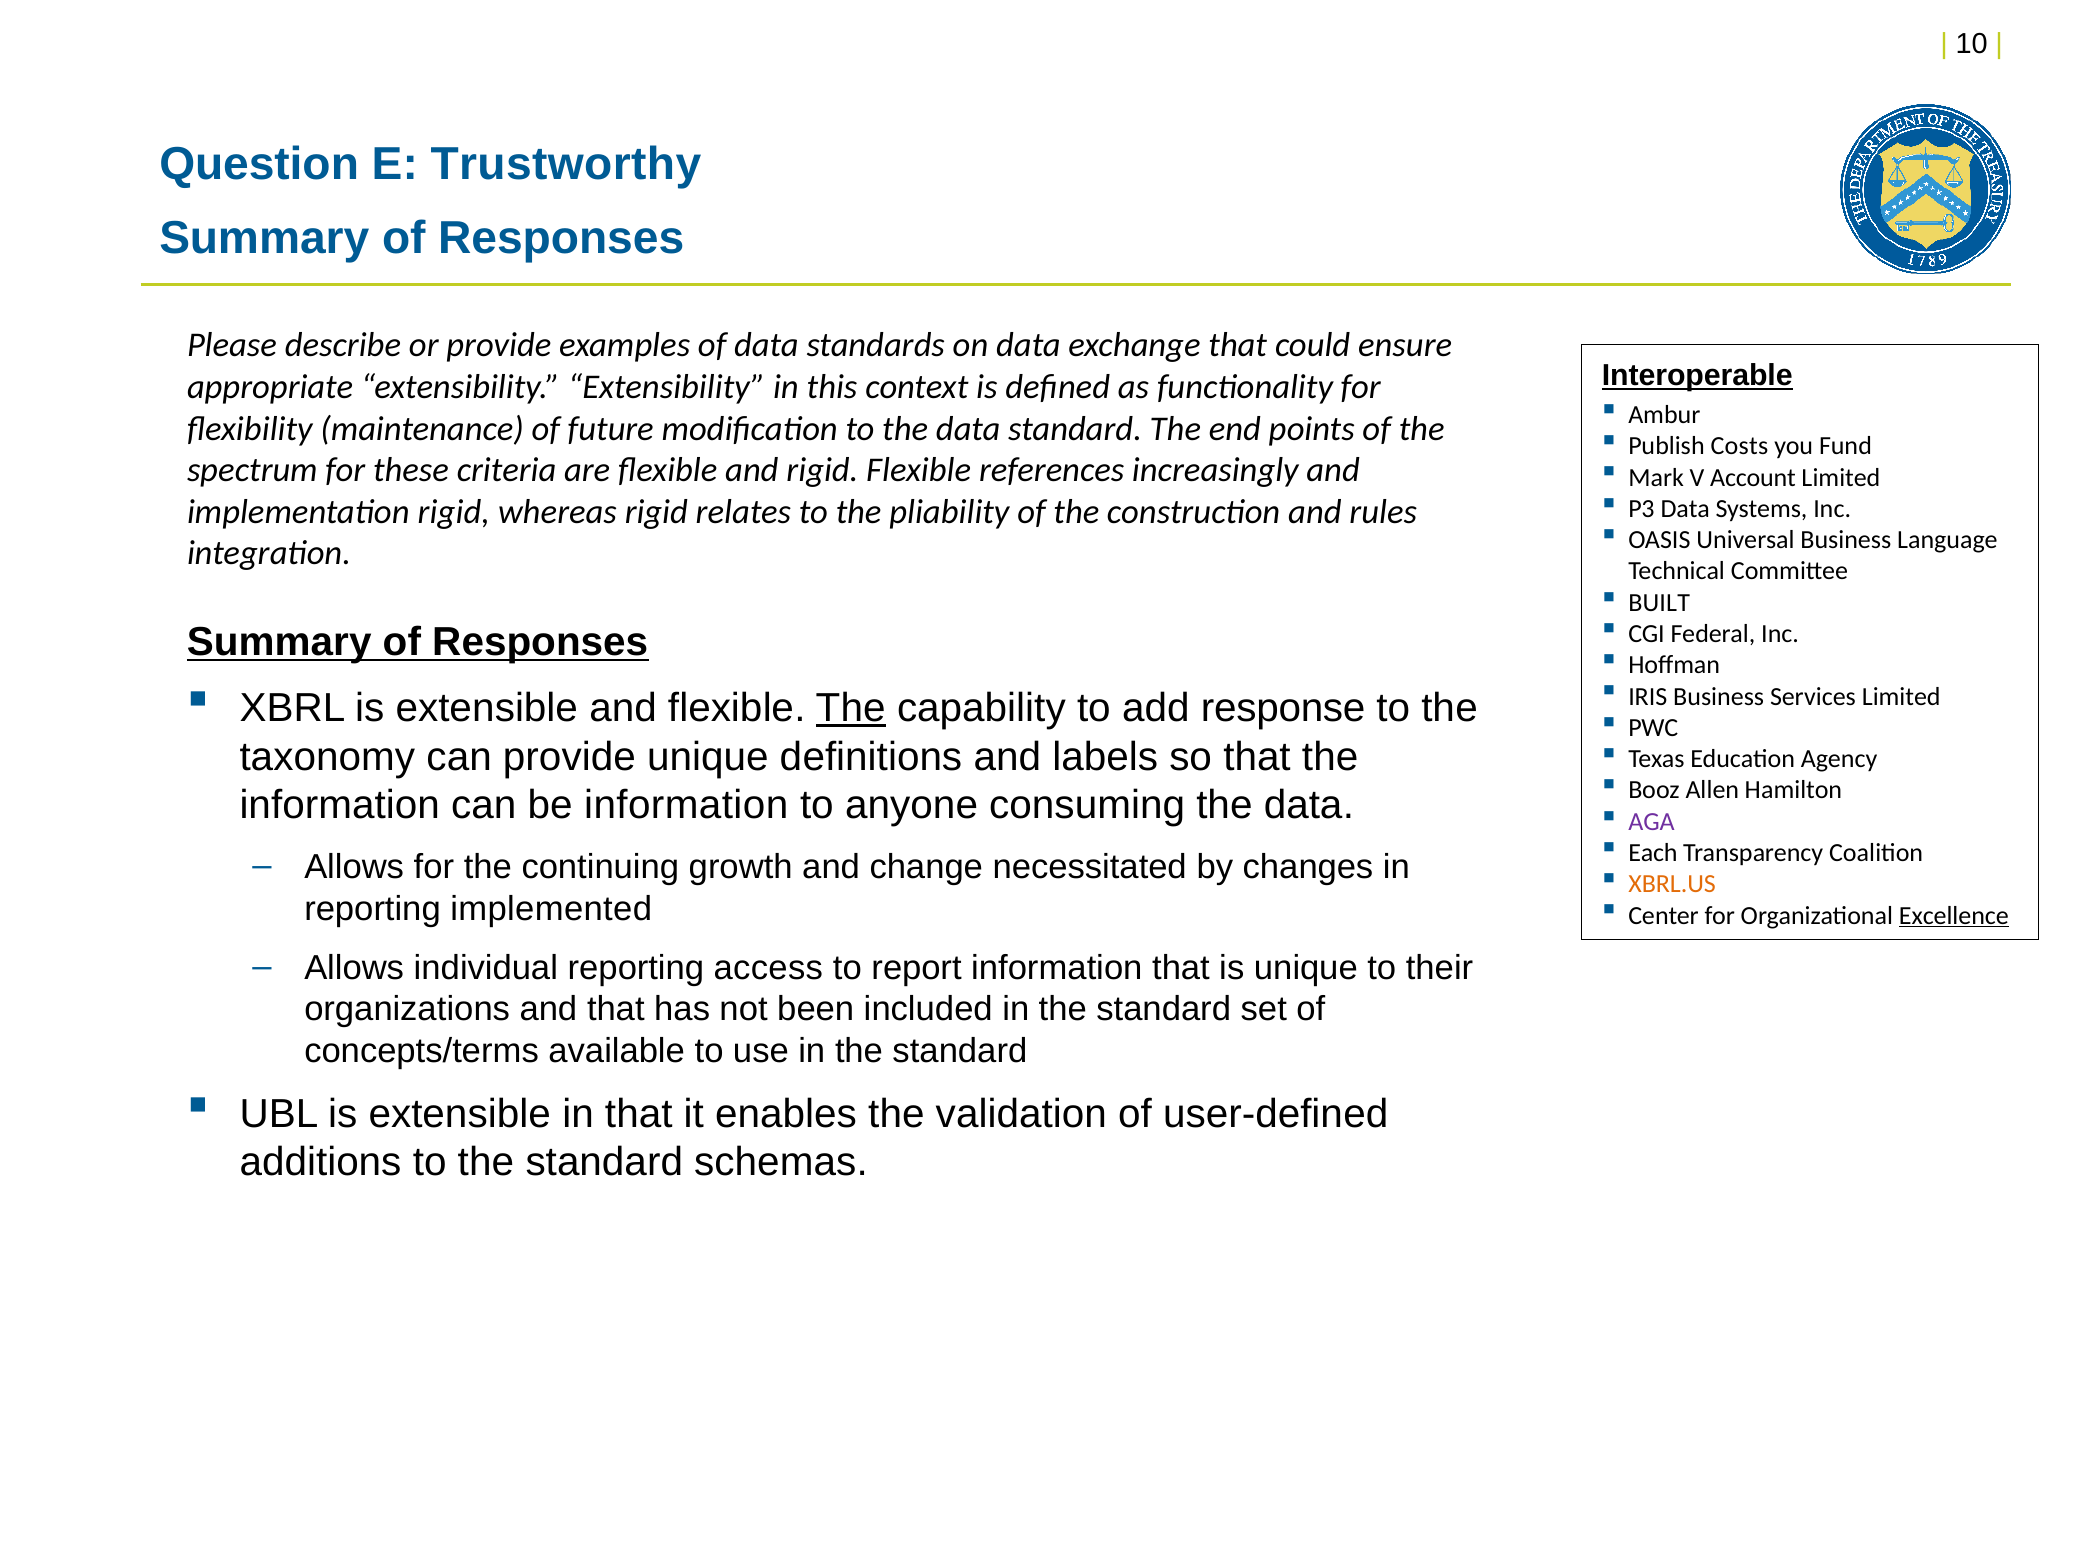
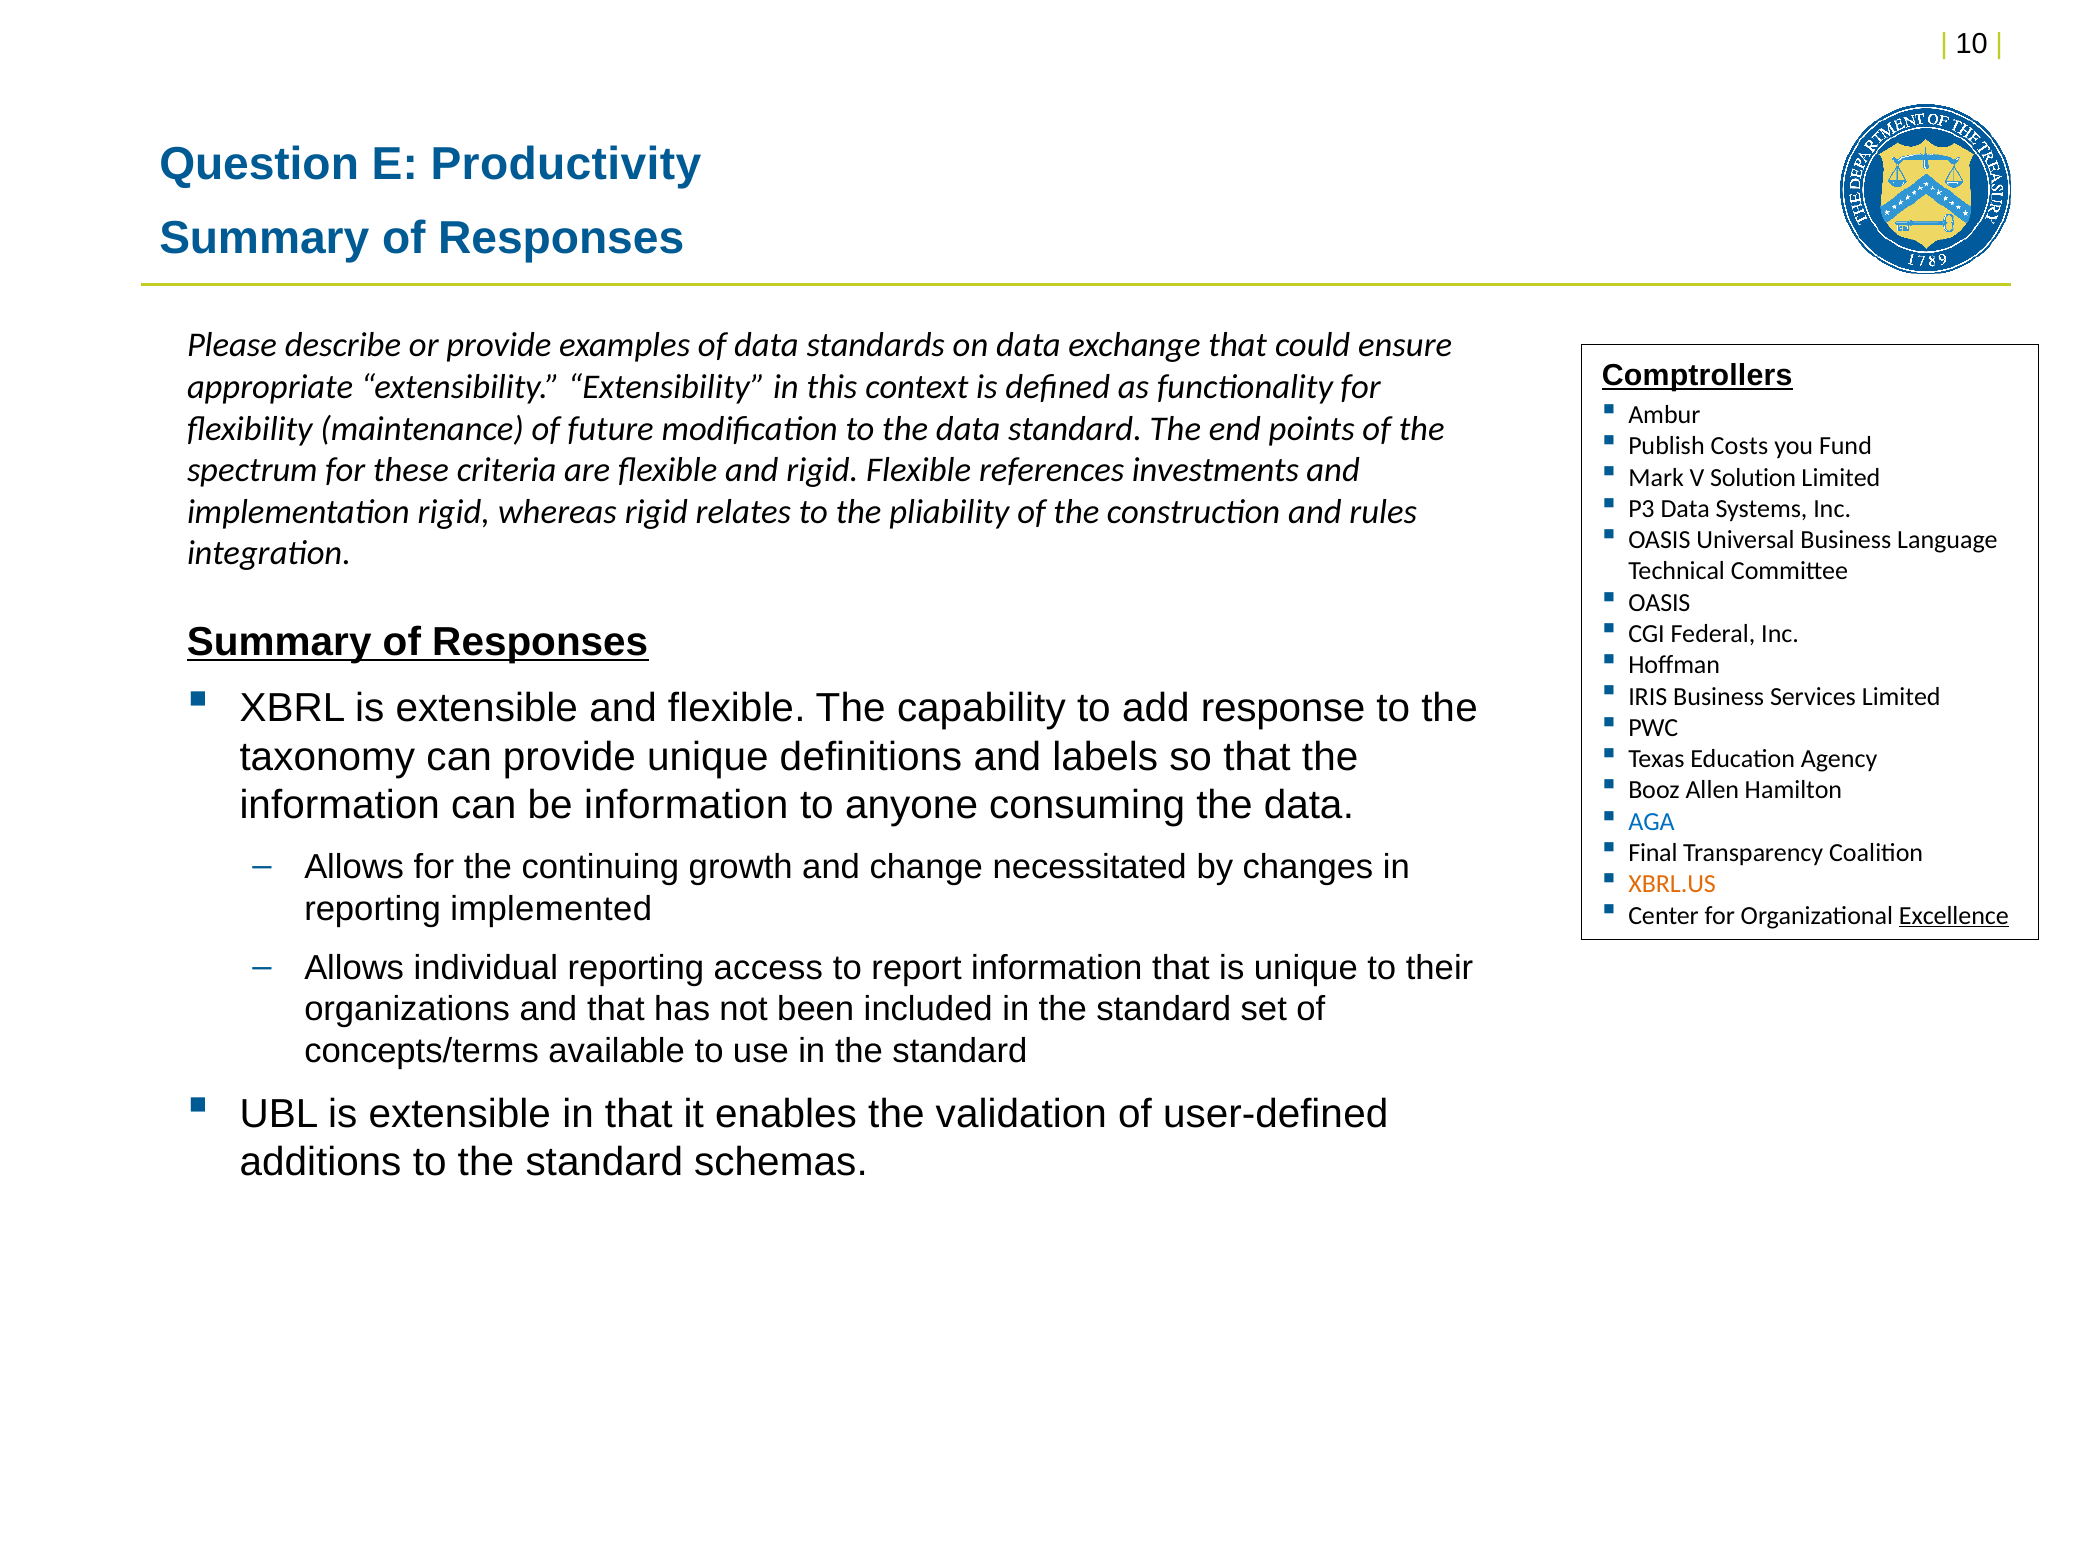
Trustworthy: Trustworthy -> Productivity
Interoperable: Interoperable -> Comptrollers
increasingly: increasingly -> investments
Account: Account -> Solution
BUILT at (1659, 603): BUILT -> OASIS
The at (851, 708) underline: present -> none
AGA colour: purple -> blue
Each: Each -> Final
